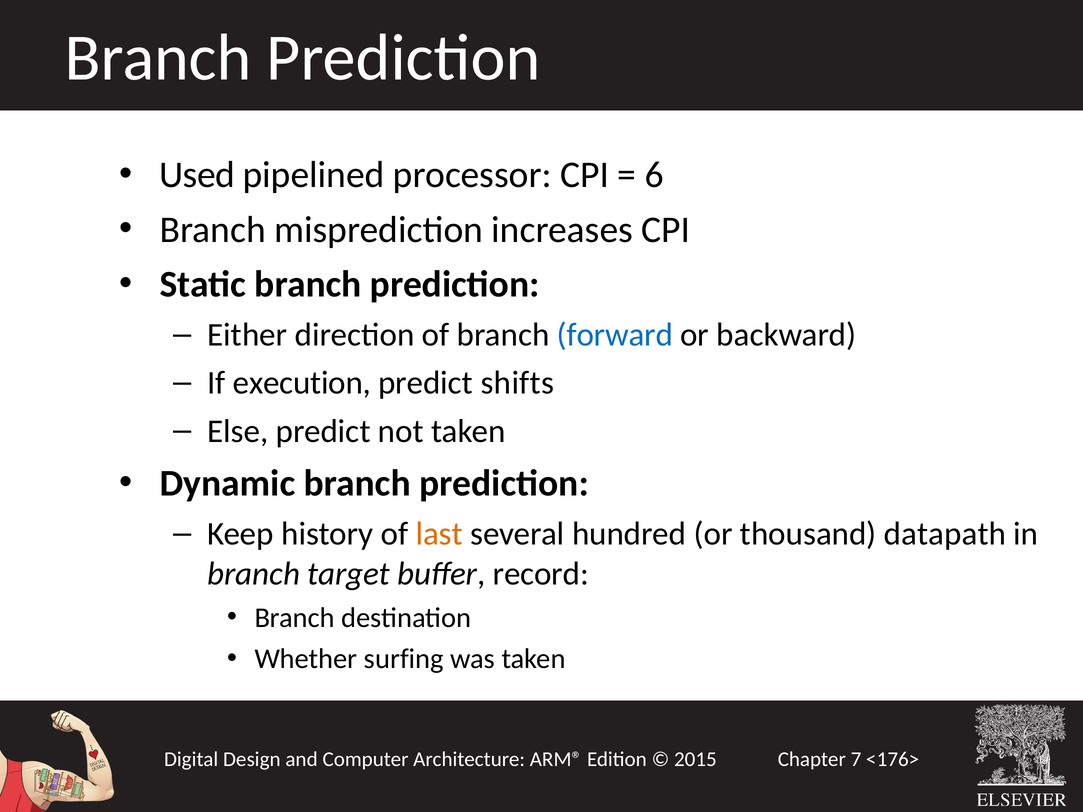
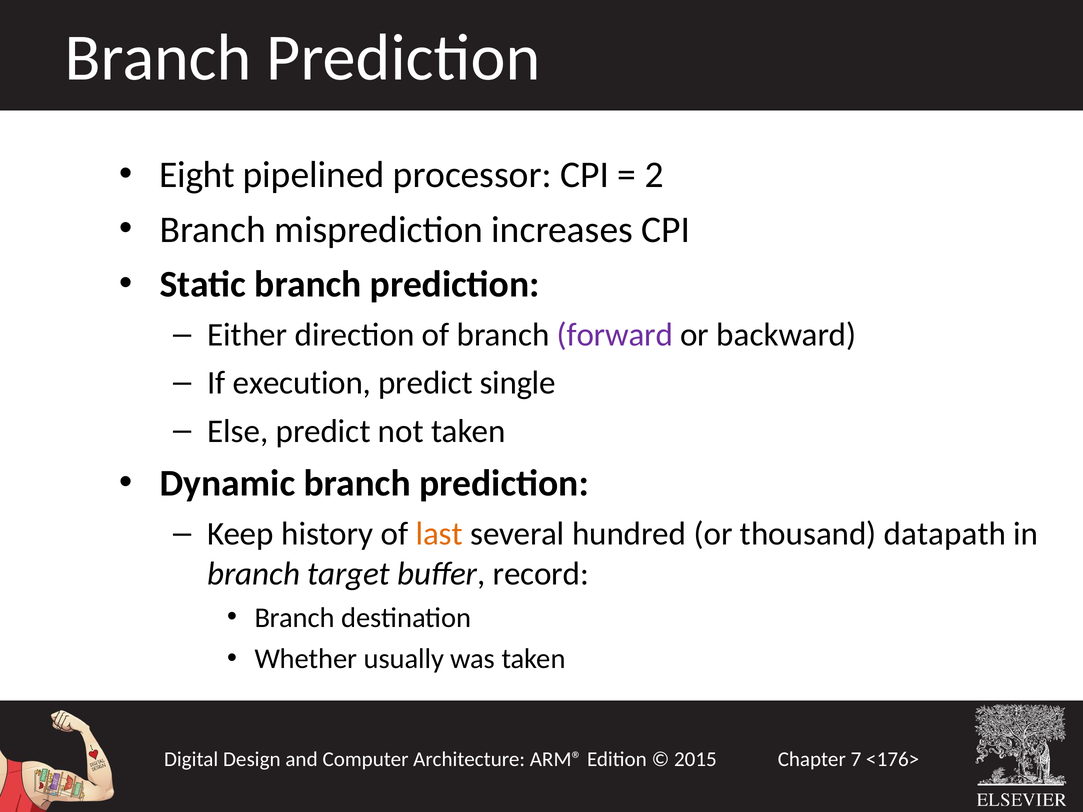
Used: Used -> Eight
6: 6 -> 2
forward colour: blue -> purple
shifts: shifts -> single
surfing: surfing -> usually
